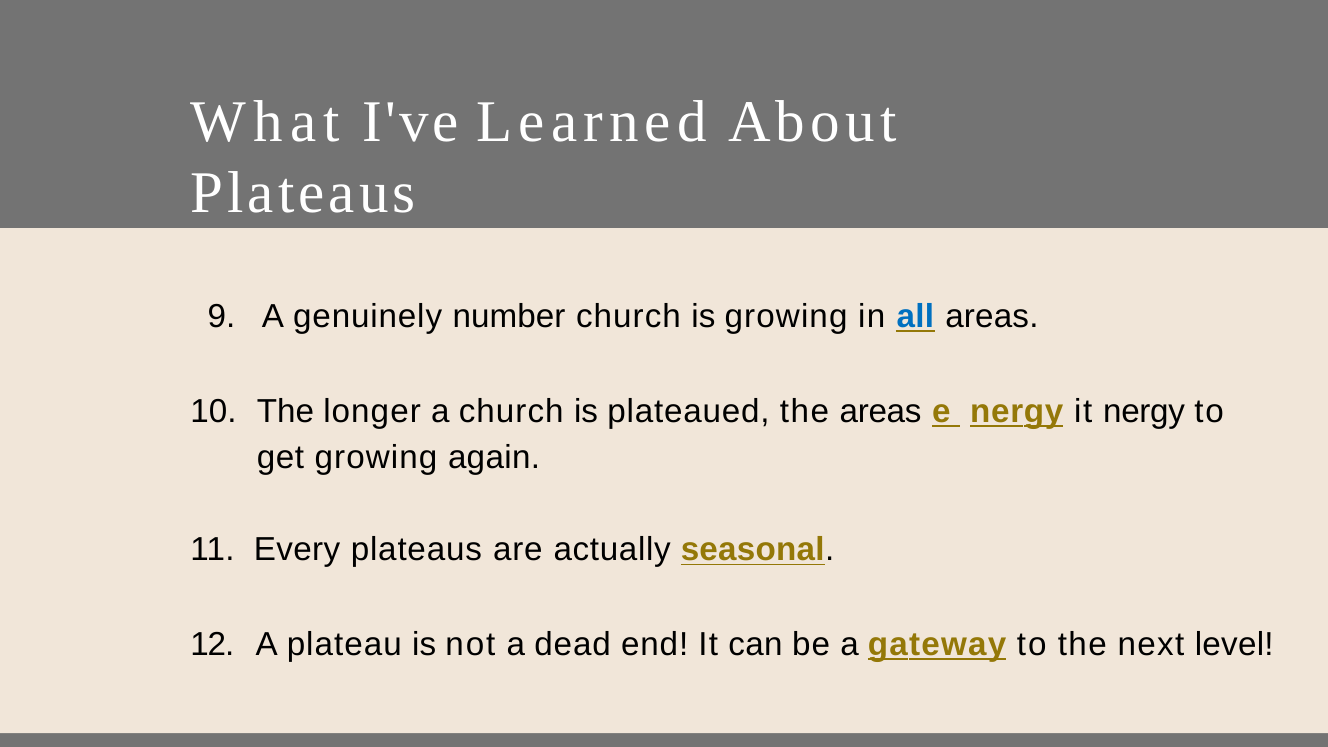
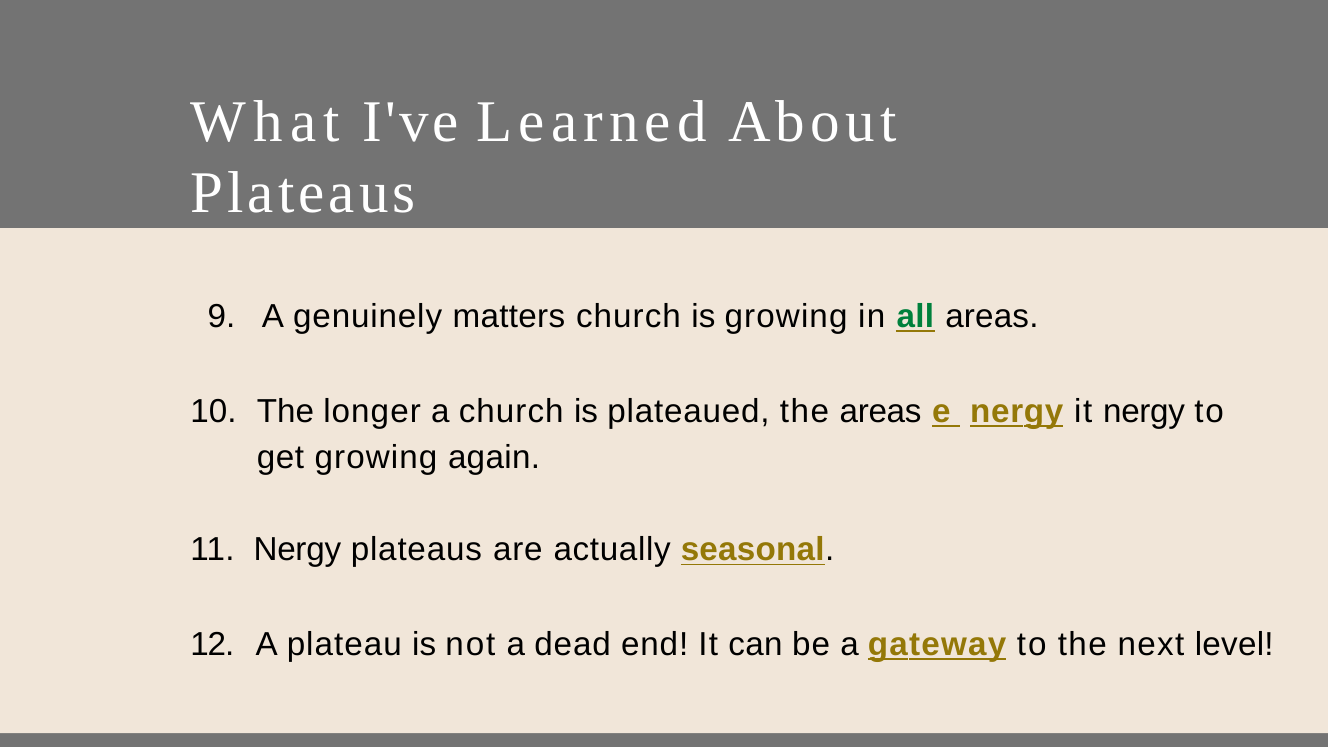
number: number -> matters
all colour: blue -> green
11 Every: Every -> Nergy
